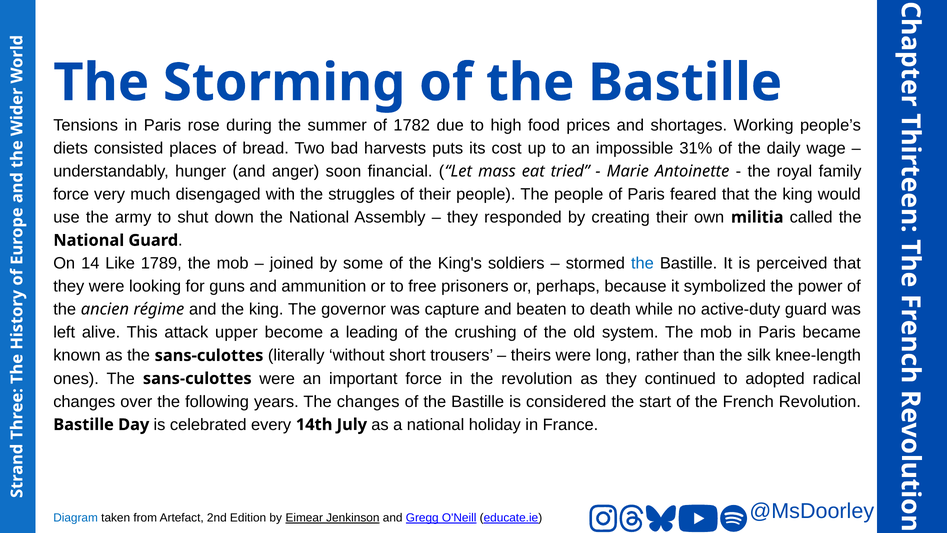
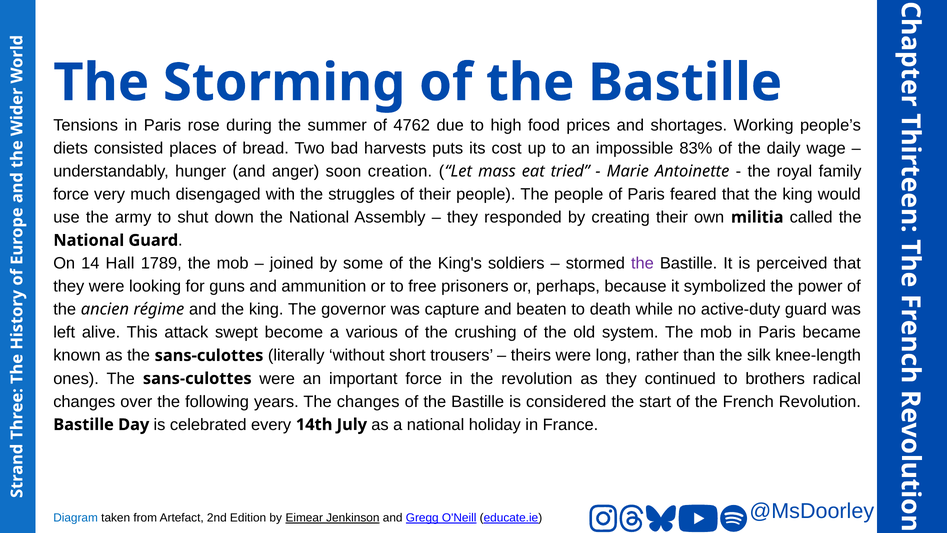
1782: 1782 -> 4762
31%: 31% -> 83%
financial: financial -> creation
Like: Like -> Hall
the at (642, 263) colour: blue -> purple
upper: upper -> swept
leading: leading -> various
adopted: adopted -> brothers
